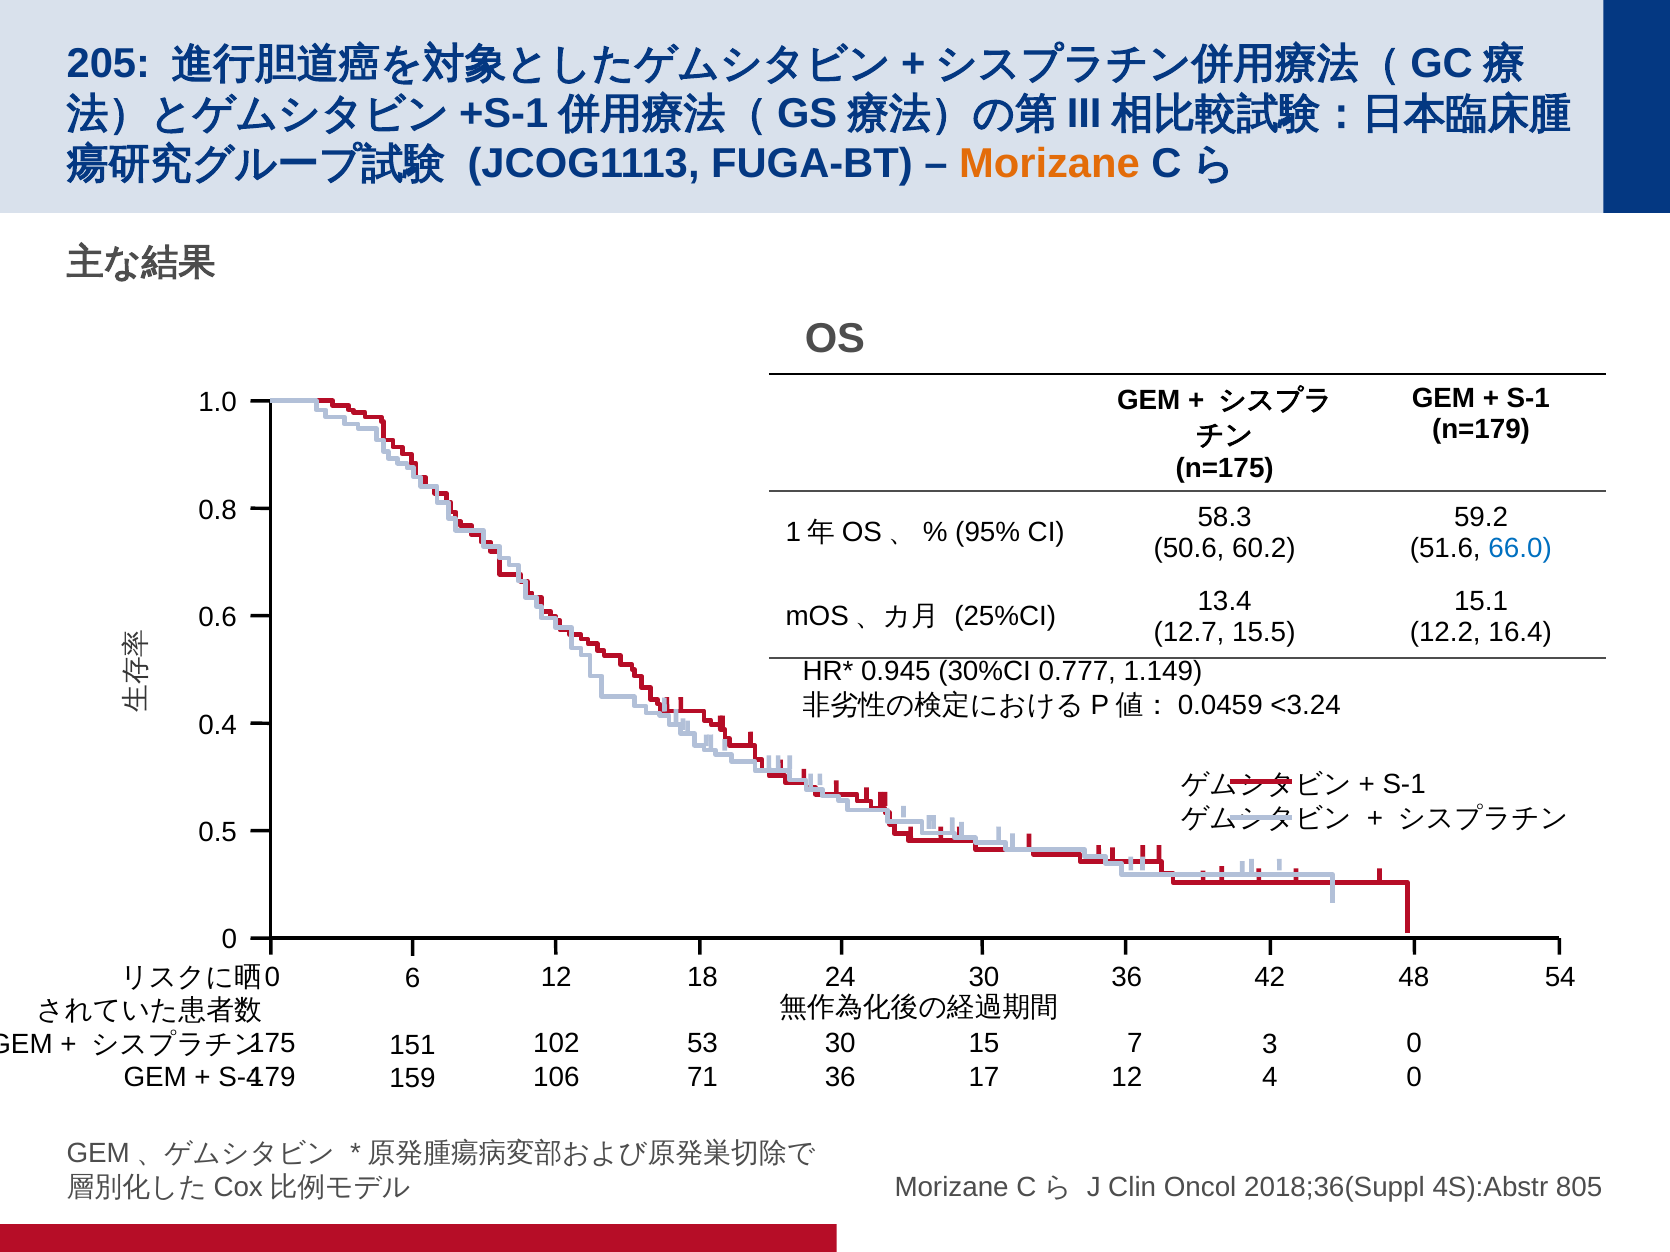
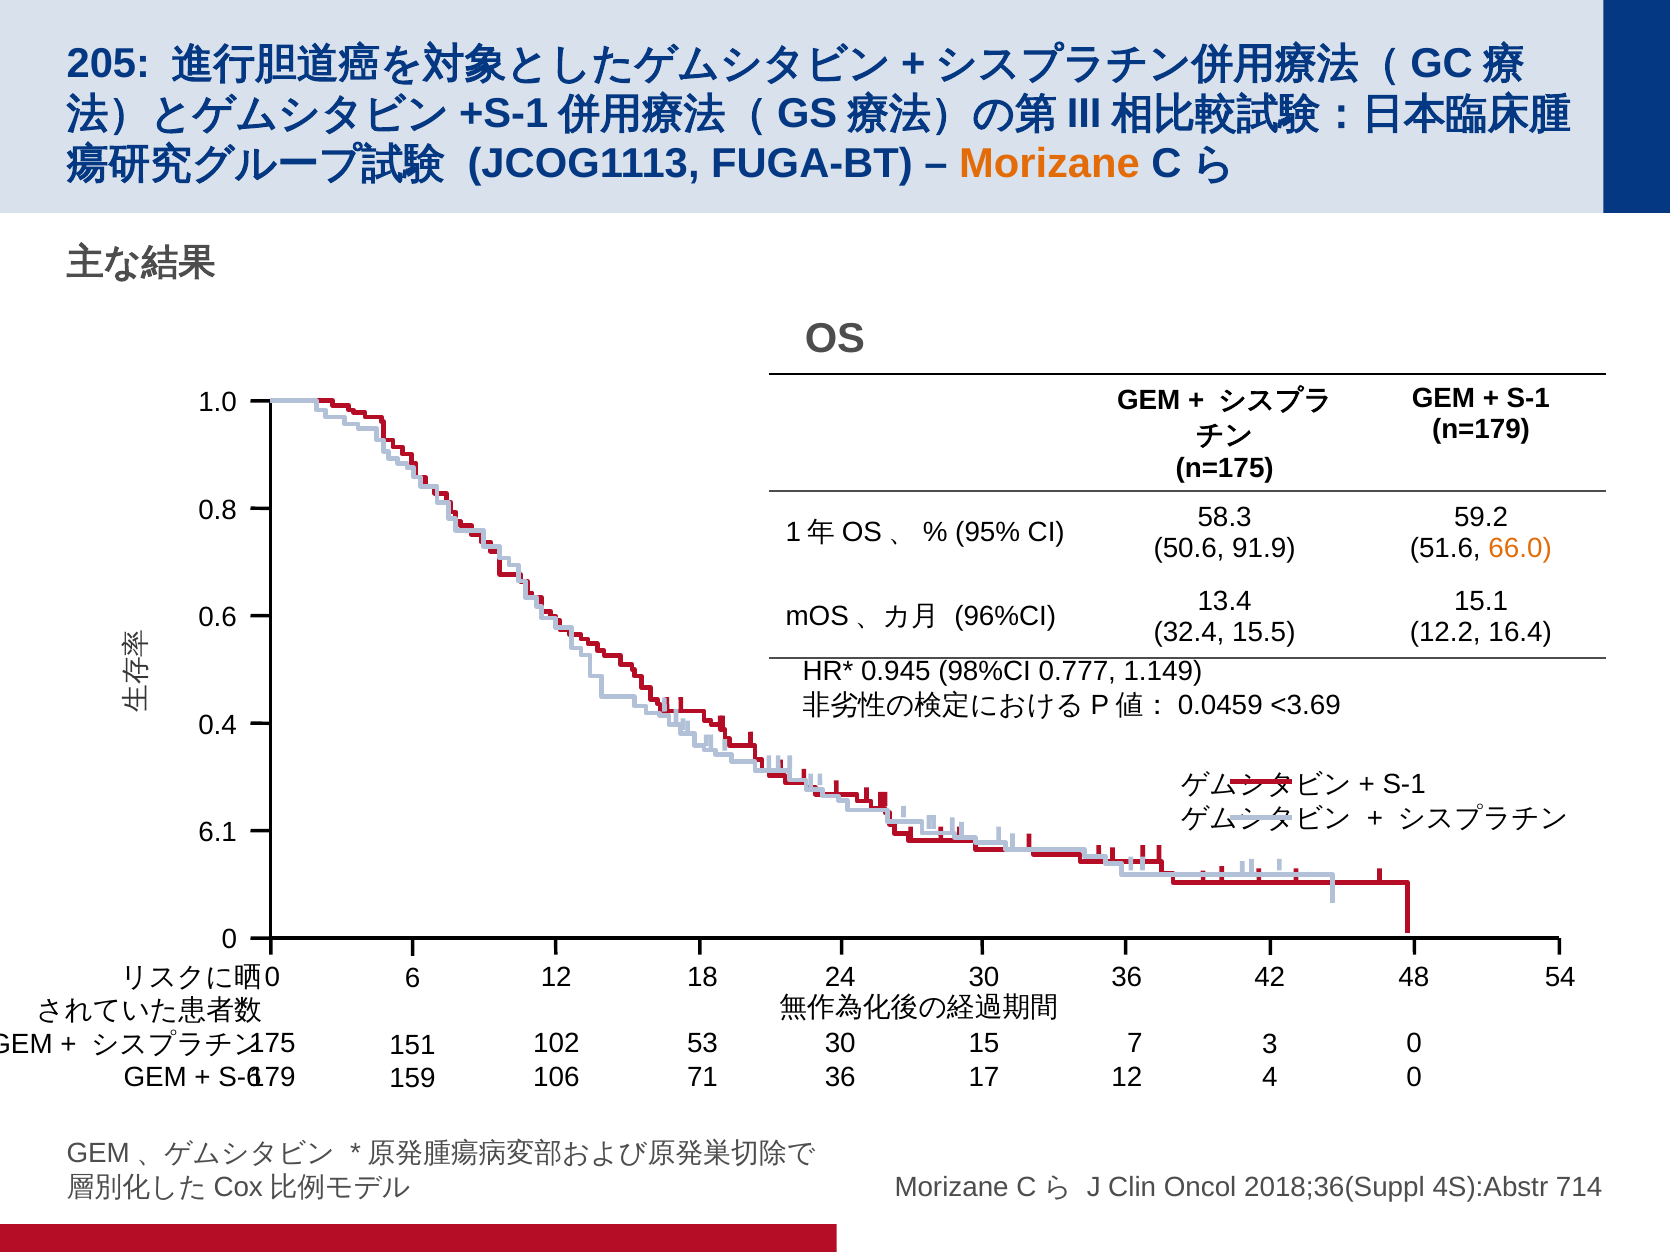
60.2: 60.2 -> 91.9
66.0 colour: blue -> orange
25%CI: 25%CI -> 96%CI
12.7: 12.7 -> 32.4
30%CI: 30%CI -> 98%CI
<3.24: <3.24 -> <3.69
0.5: 0.5 -> 6.1
S-4: S-4 -> S-6
805: 805 -> 714
